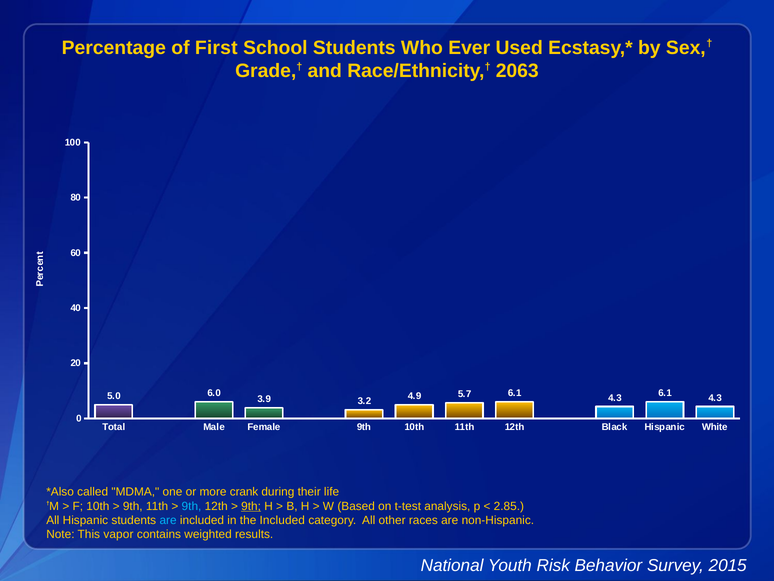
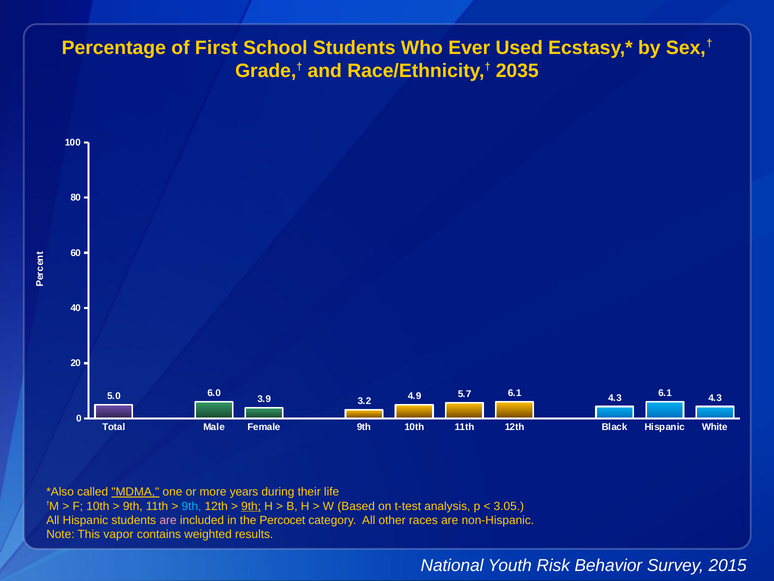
2063: 2063 -> 2035
MDMA underline: none -> present
crank: crank -> years
2.85: 2.85 -> 3.05
are at (168, 520) colour: light blue -> pink
the Included: Included -> Percocet
